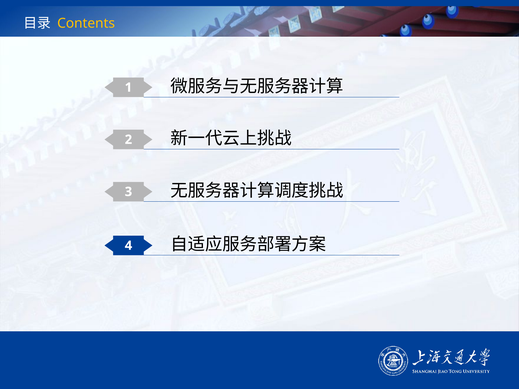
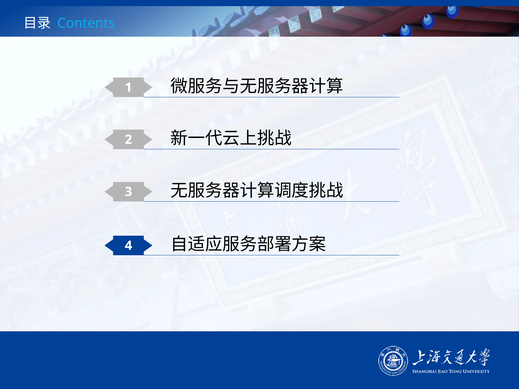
Contents colour: yellow -> light blue
